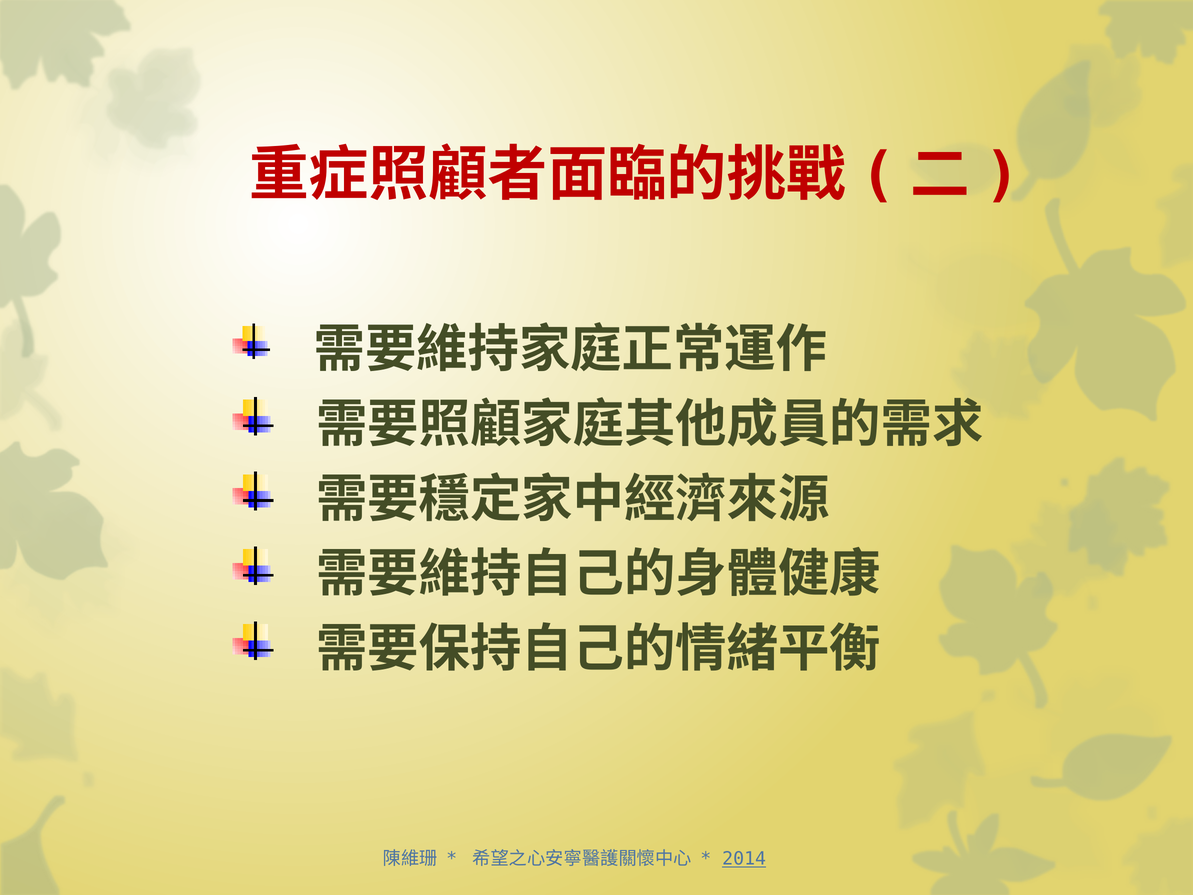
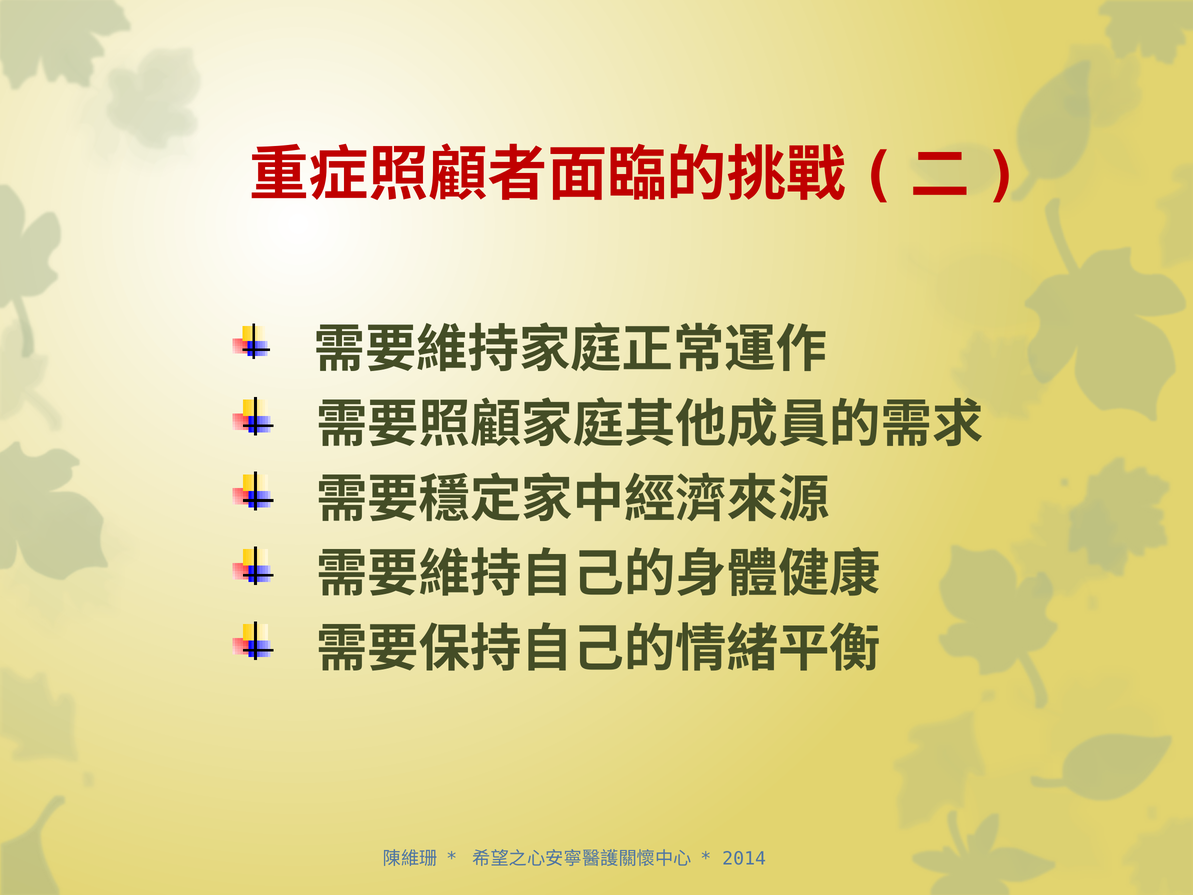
2014 underline: present -> none
